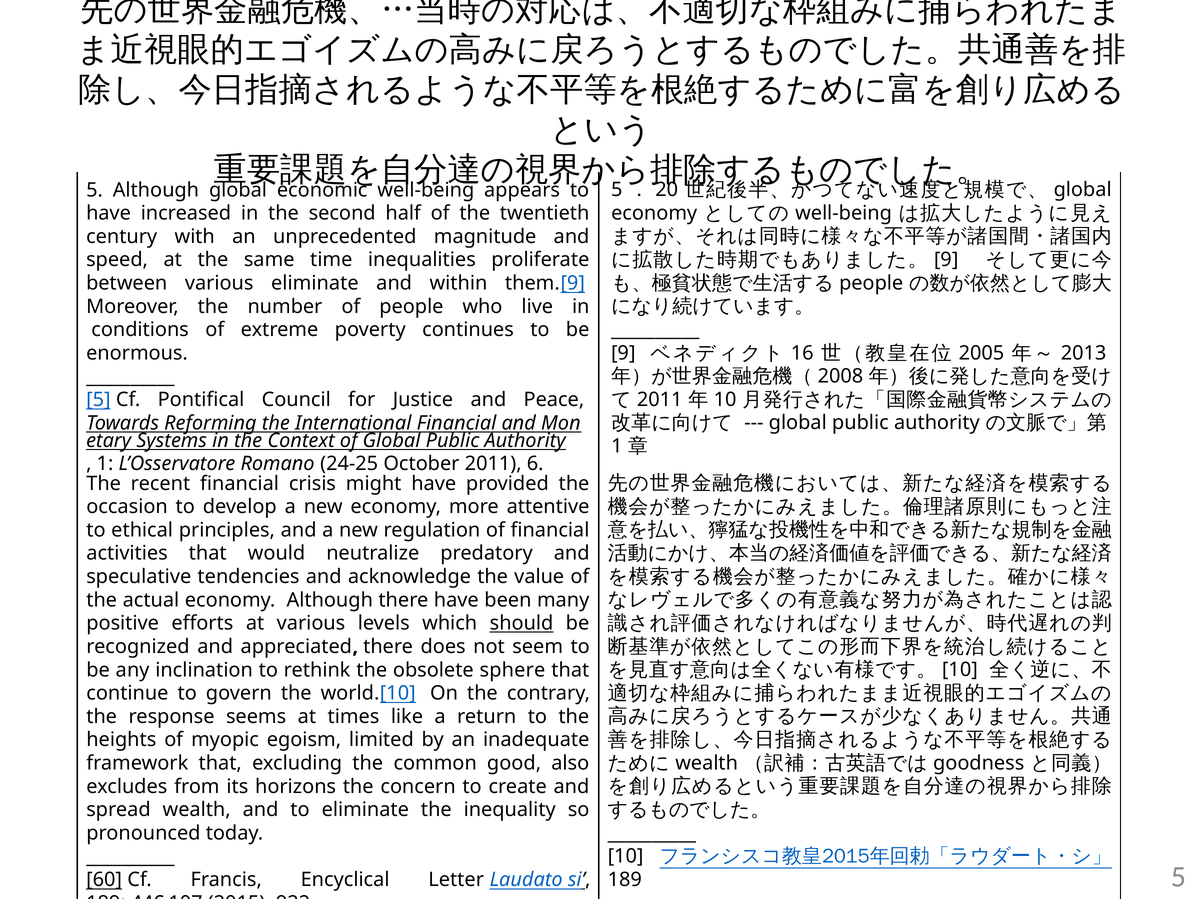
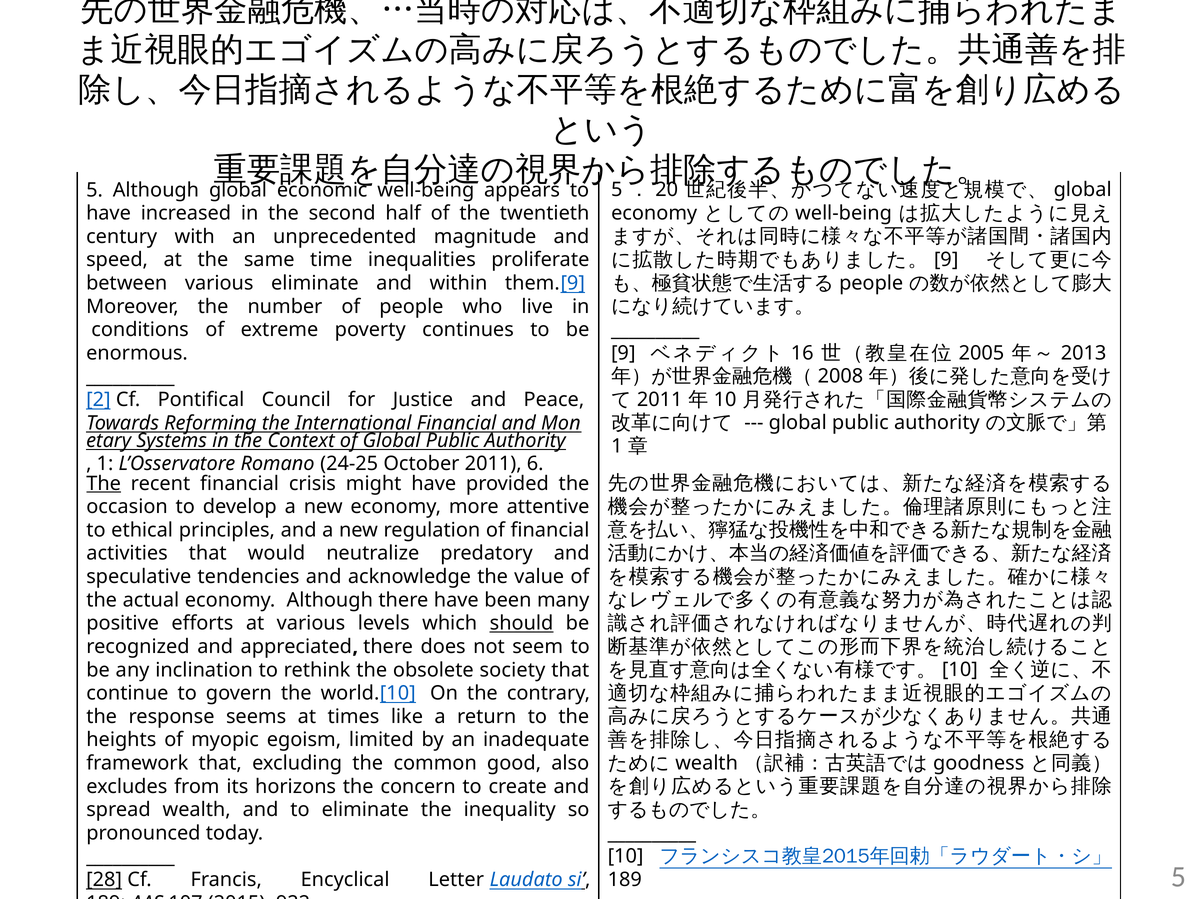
5 at (98, 400): 5 -> 2
The at (104, 483) underline: none -> present
sphere: sphere -> society
60: 60 -> 28
